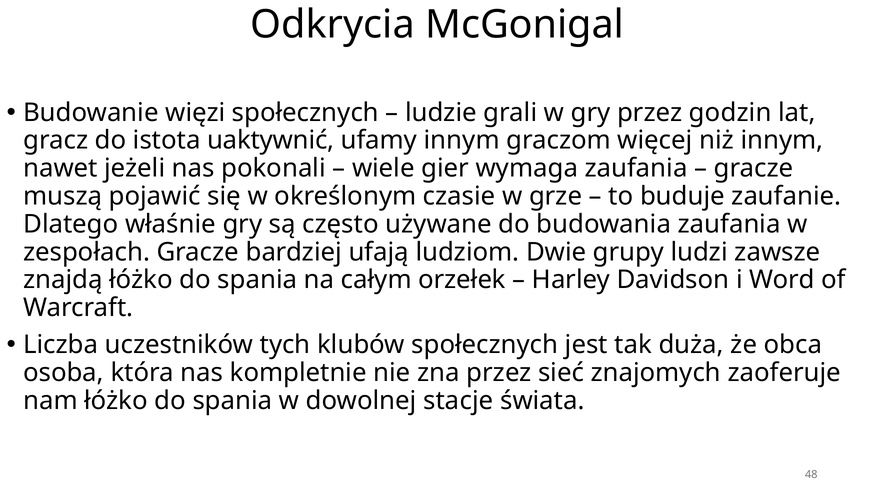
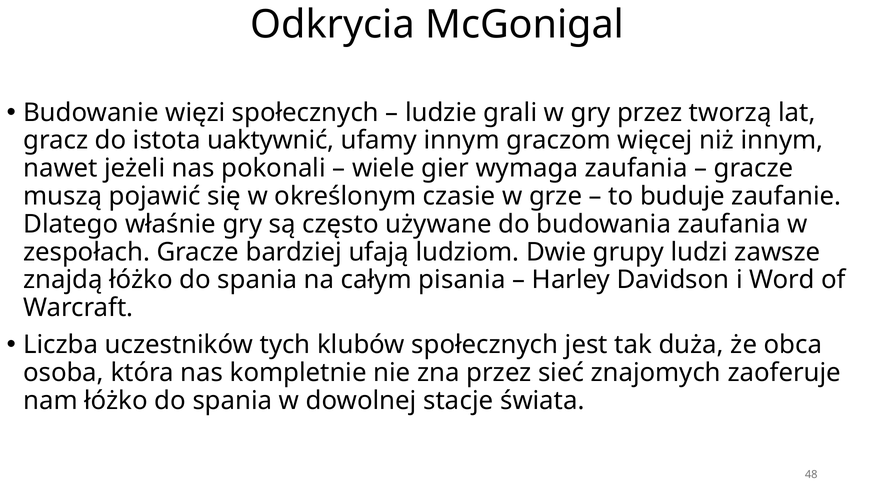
godzin: godzin -> tworzą
orzełek: orzełek -> pisania
